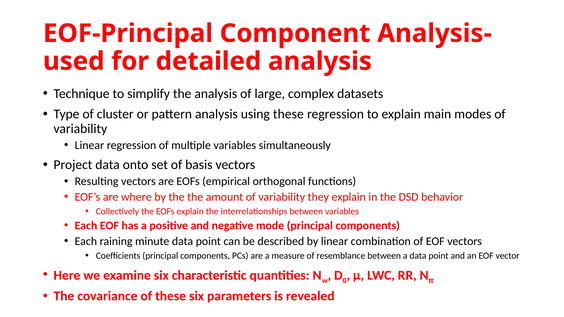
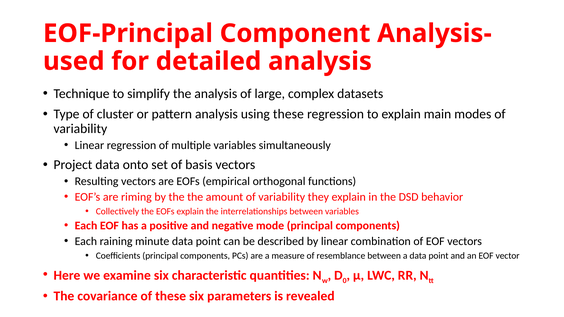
where: where -> riming
